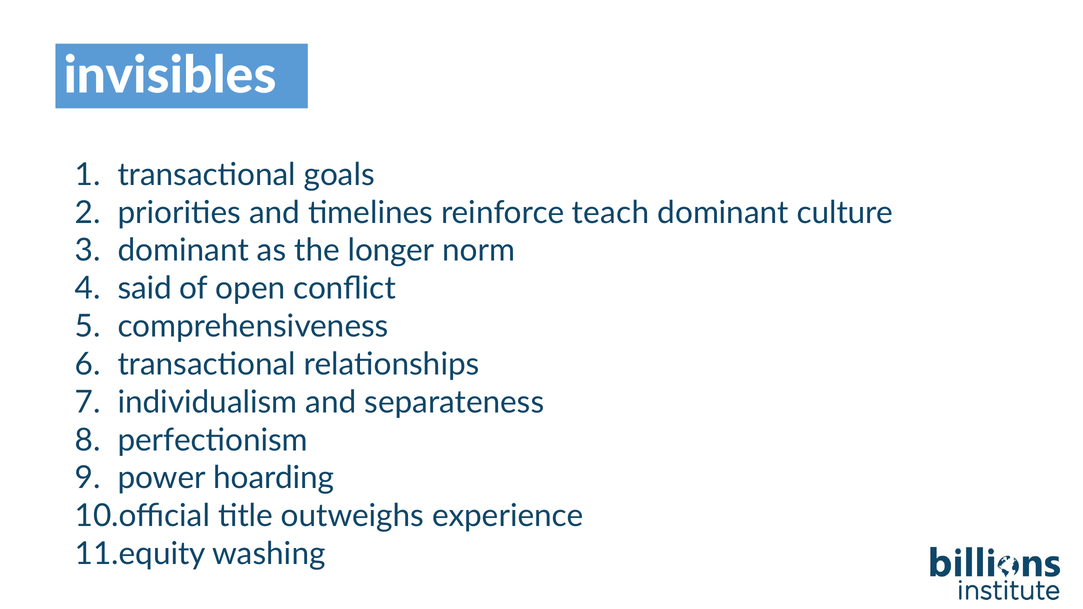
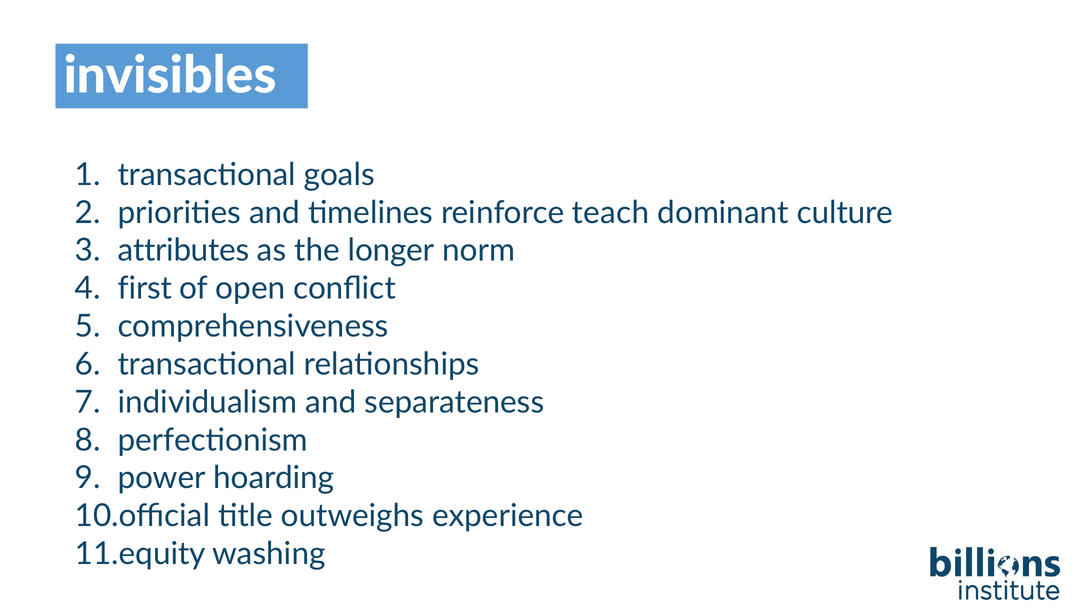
dominant at (183, 251): dominant -> attributes
said: said -> first
